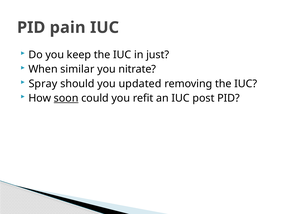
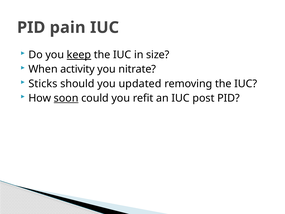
keep underline: none -> present
just: just -> size
similar: similar -> activity
Spray: Spray -> Sticks
